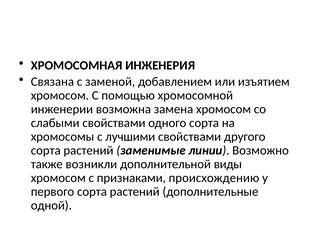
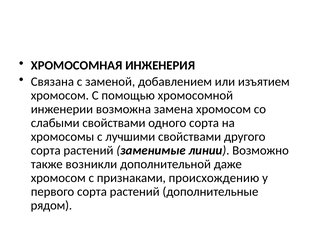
виды: виды -> даже
одной: одной -> рядом
